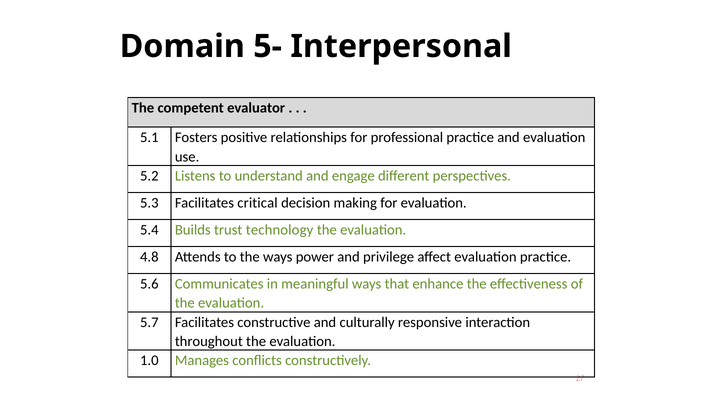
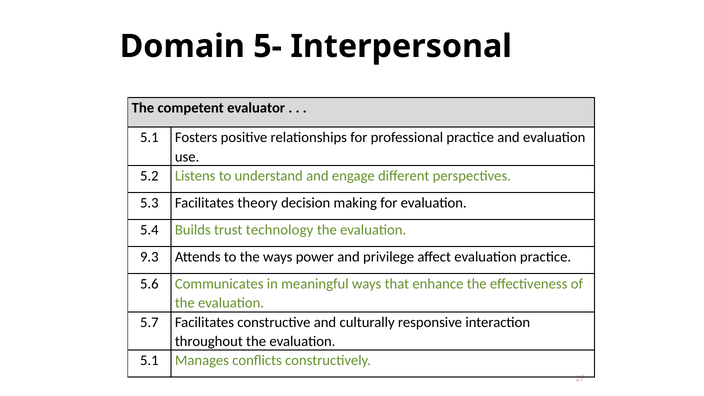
critical: critical -> theory
4.8: 4.8 -> 9.3
1.0 at (149, 361): 1.0 -> 5.1
